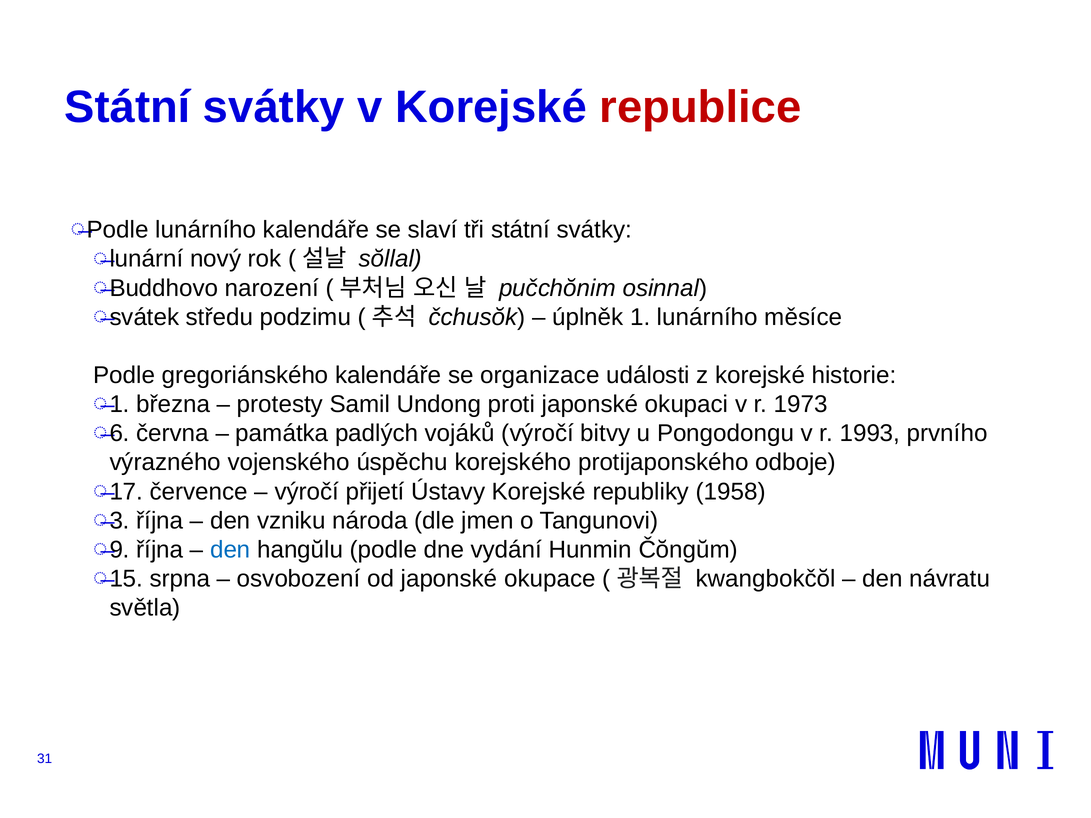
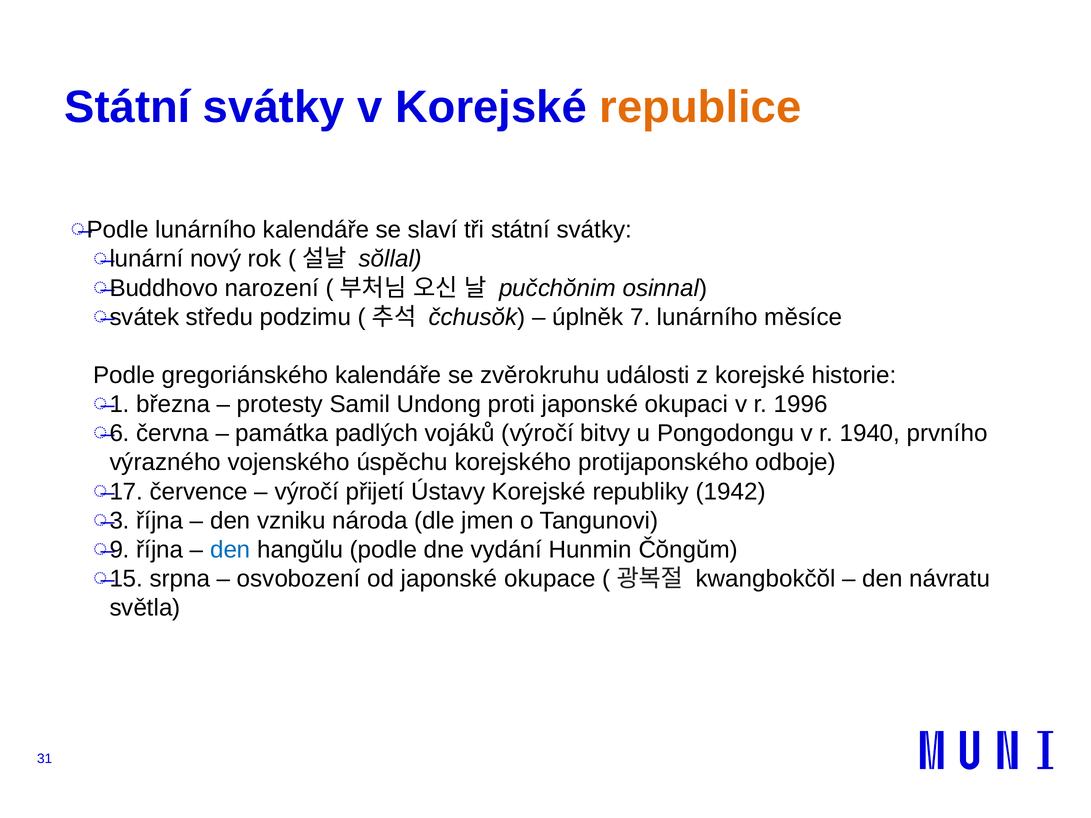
republice colour: red -> orange
1: 1 -> 7
organizace: organizace -> zvěrokruhu
1973: 1973 -> 1996
1993: 1993 -> 1940
1958: 1958 -> 1942
